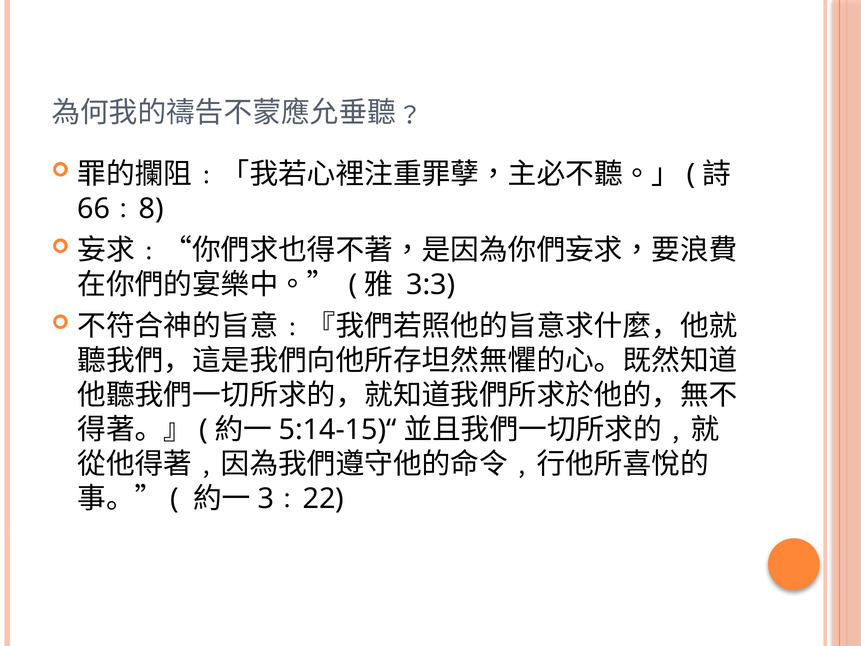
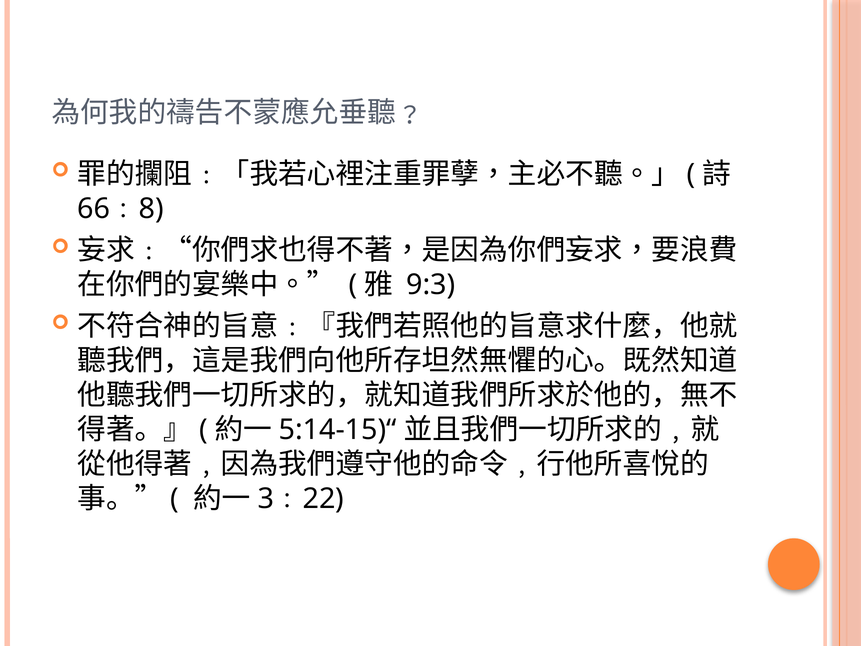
3:3: 3:3 -> 9:3
